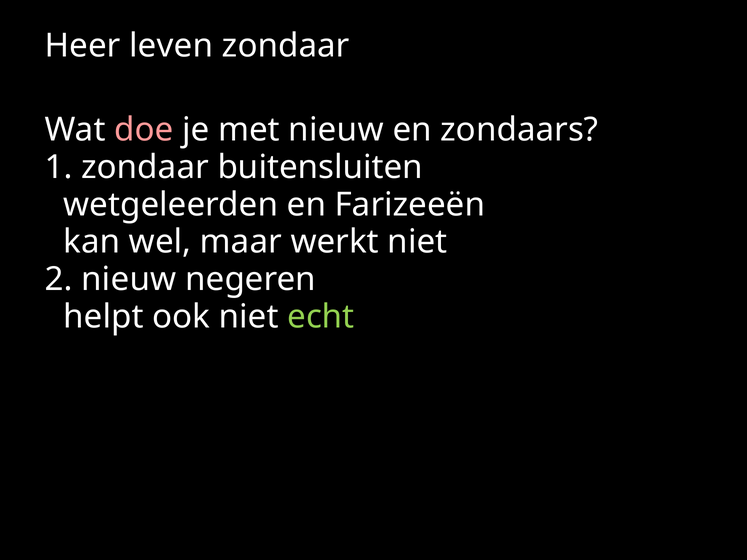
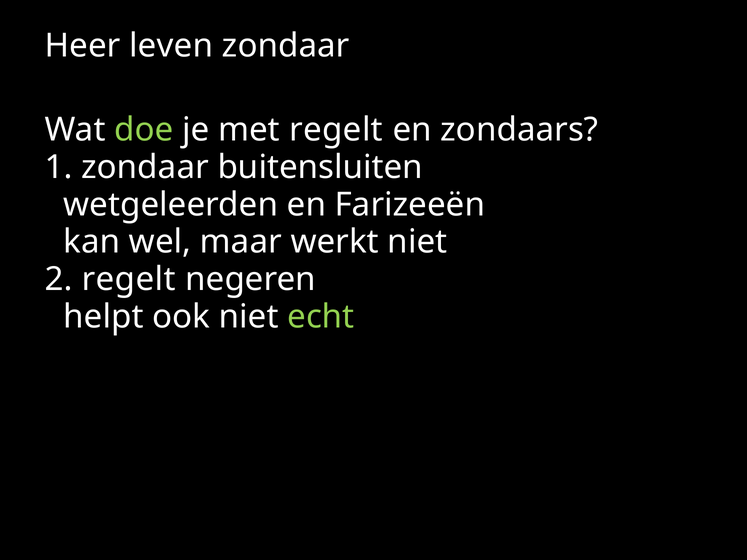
doe colour: pink -> light green
met nieuw: nieuw -> regelt
2 nieuw: nieuw -> regelt
